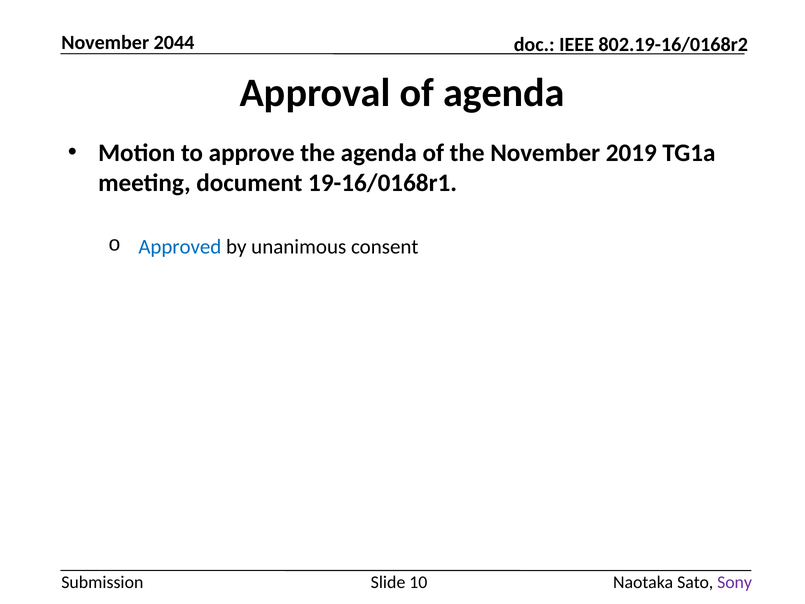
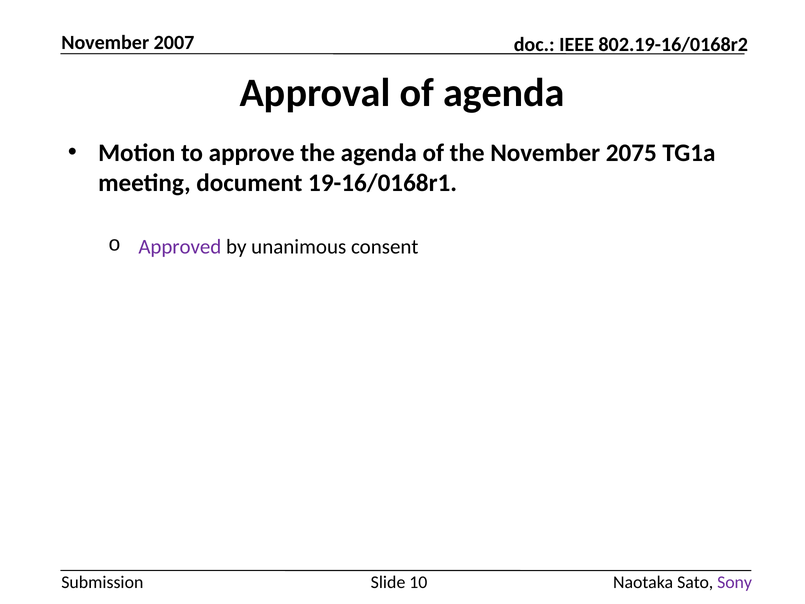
2044: 2044 -> 2007
2019: 2019 -> 2075
Approved colour: blue -> purple
